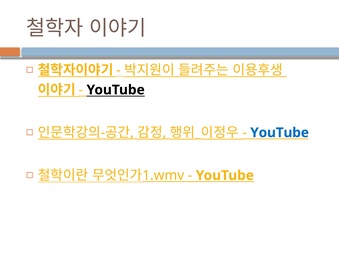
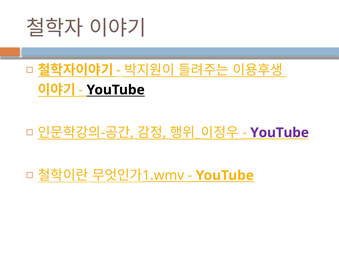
YouTube at (280, 133) colour: blue -> purple
